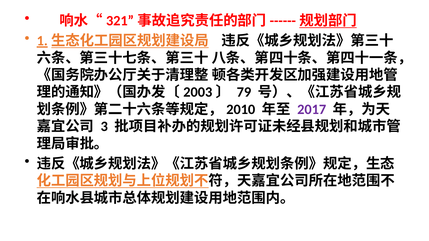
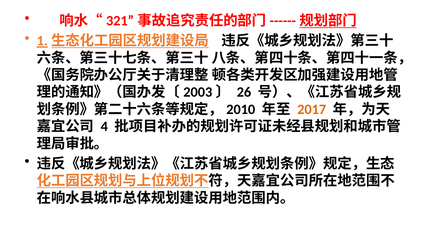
79: 79 -> 26
2017 colour: purple -> orange
3: 3 -> 4
